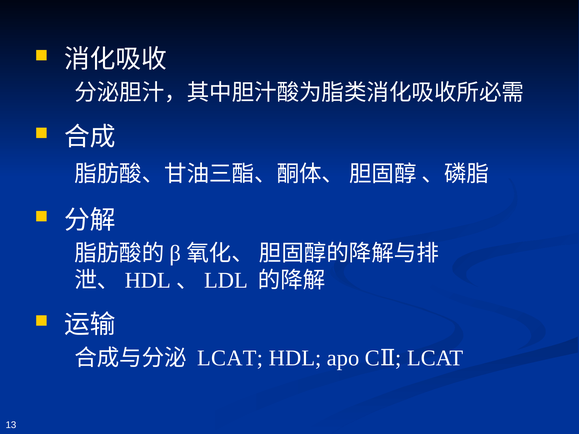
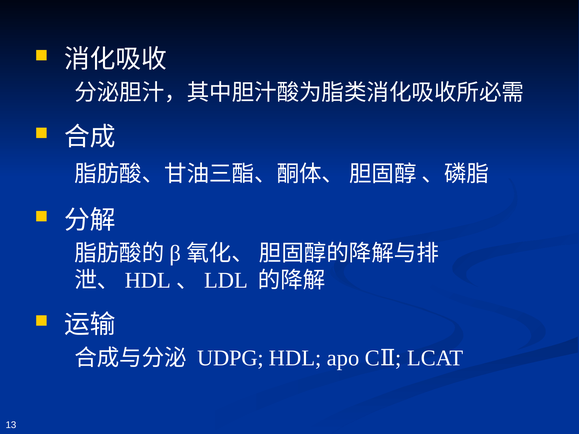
LCAT at (230, 358): LCAT -> UDPG
